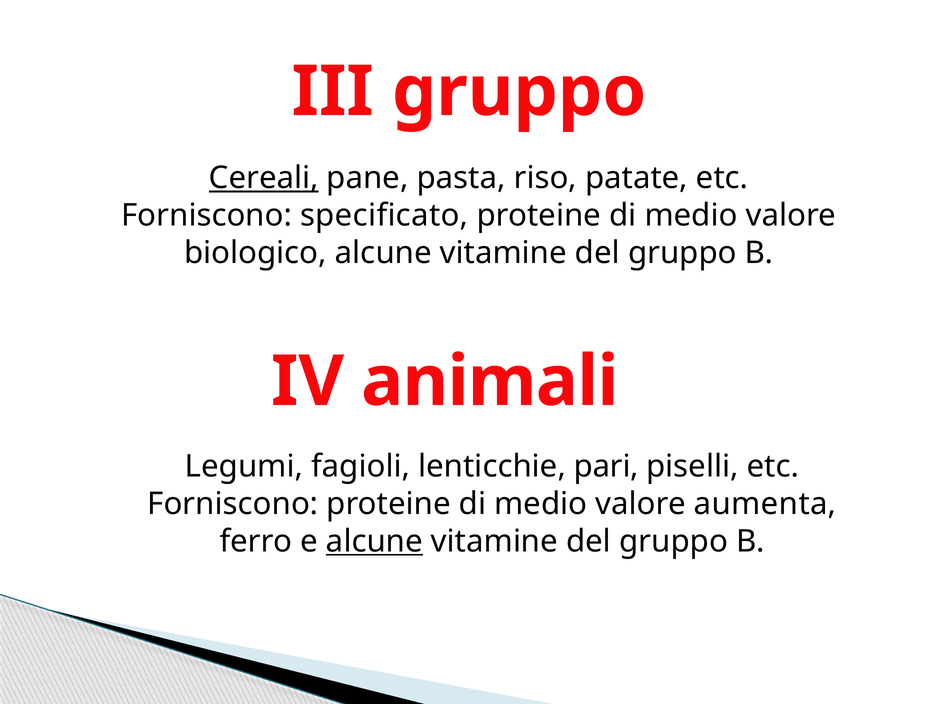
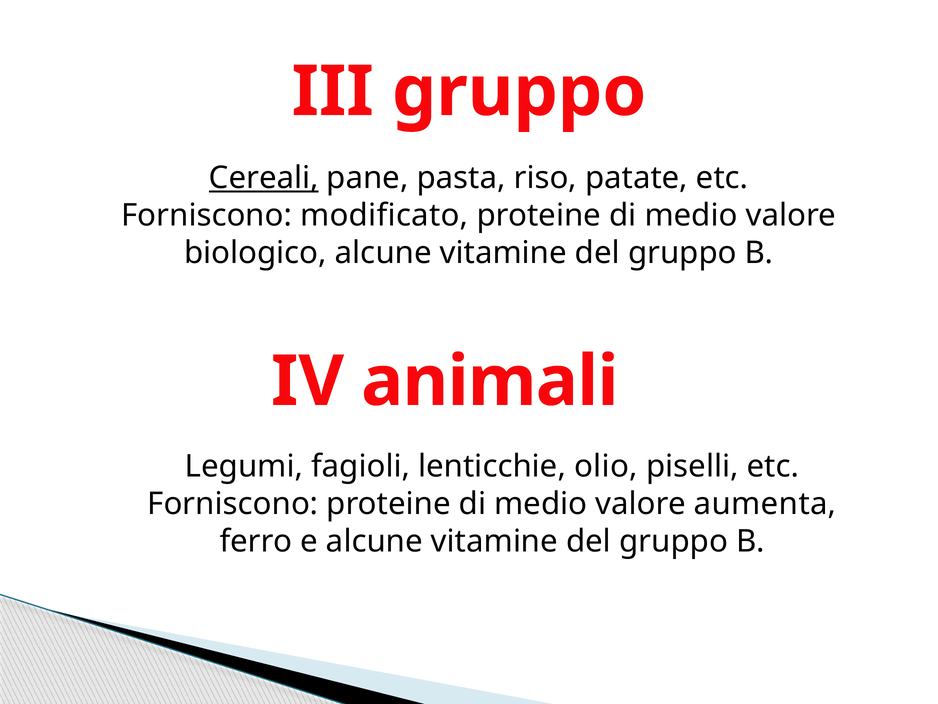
specificato: specificato -> modificato
pari: pari -> olio
alcune at (374, 541) underline: present -> none
